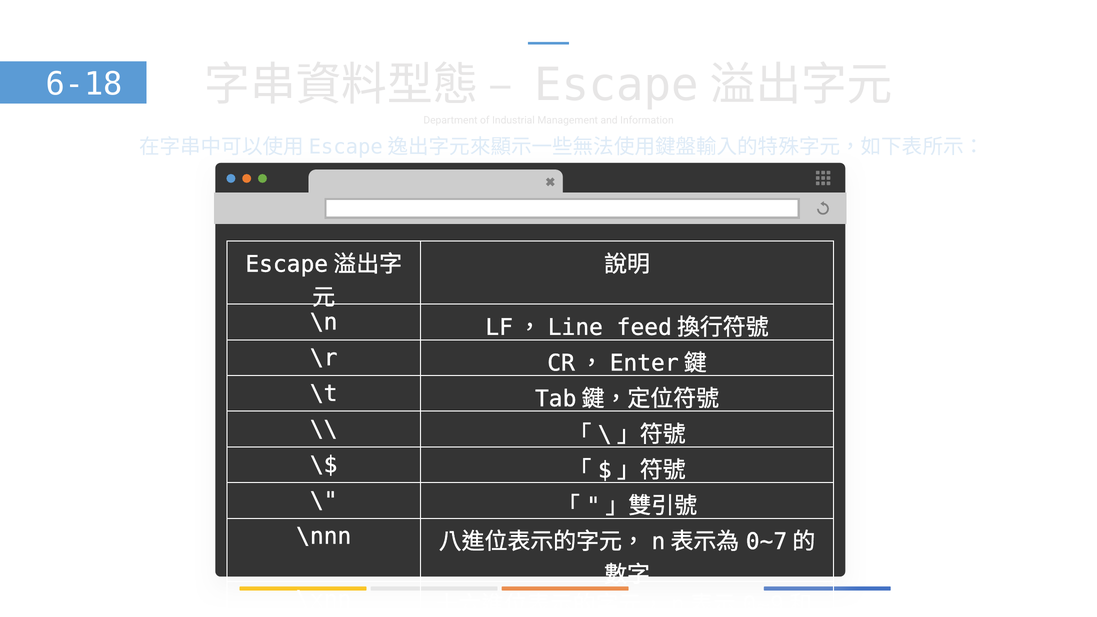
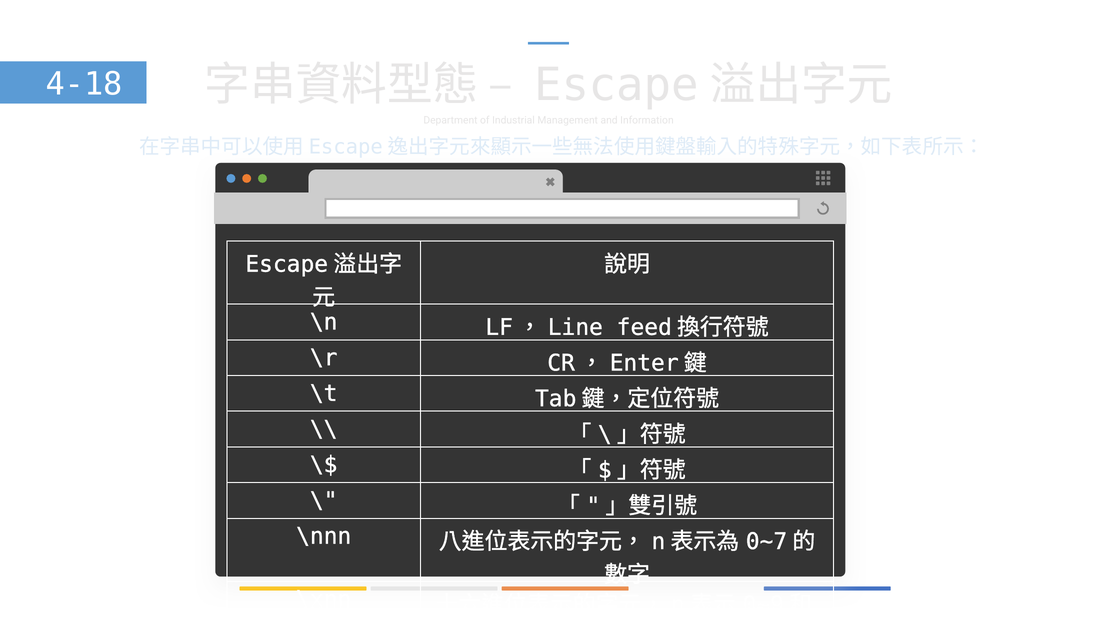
6-18: 6-18 -> 4-18
